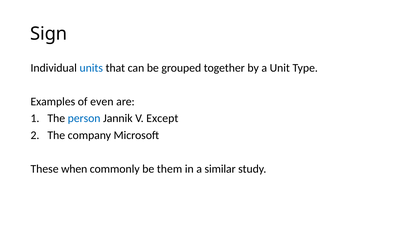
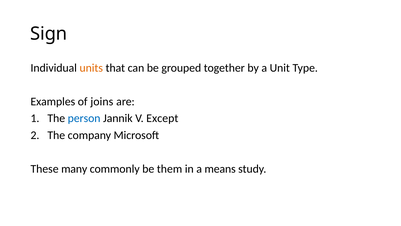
units colour: blue -> orange
even: even -> joins
when: when -> many
similar: similar -> means
